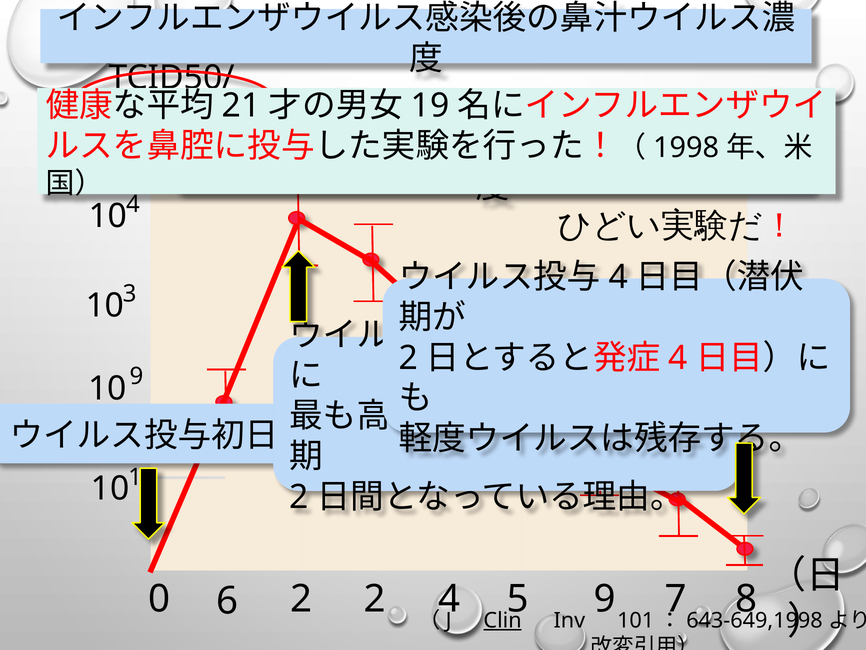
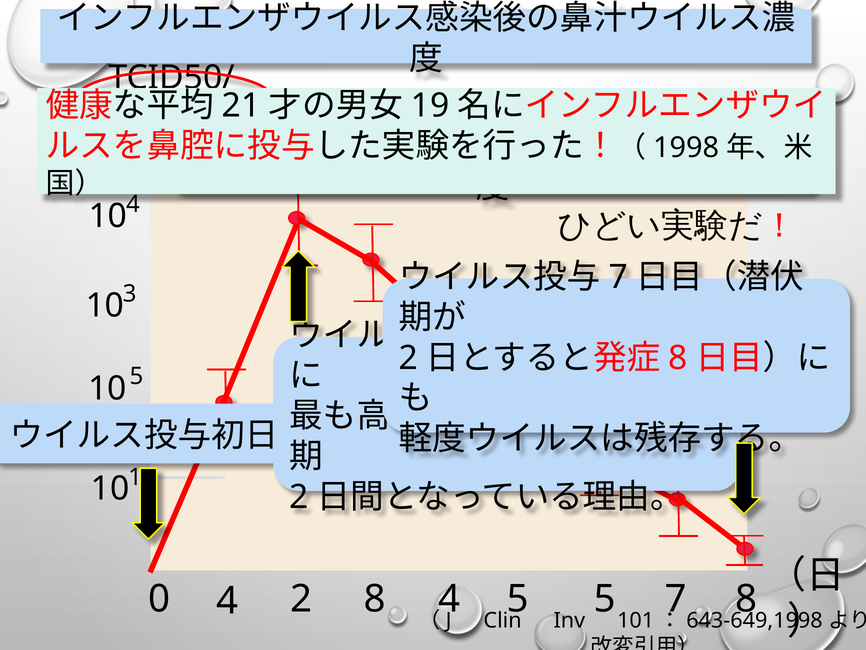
4 at (618, 277): 4 -> 7
4 at (678, 358): 4 -> 8
9 at (136, 376): 9 -> 5
0 6: 6 -> 4
2 2: 2 -> 8
5 9: 9 -> 5
Clin underline: present -> none
